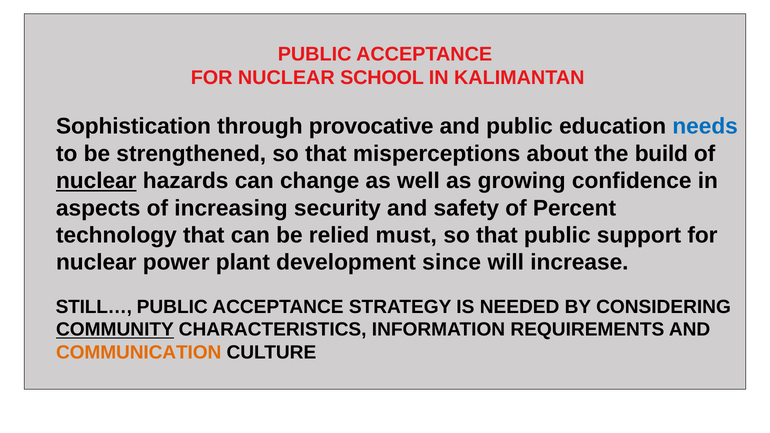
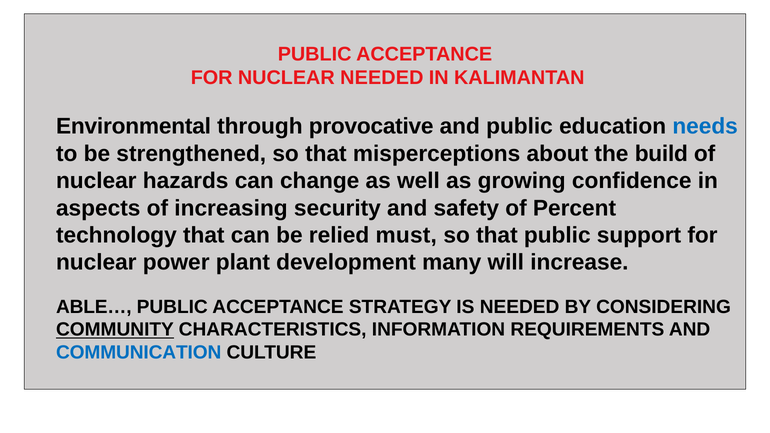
NUCLEAR SCHOOL: SCHOOL -> NEEDED
Sophistication: Sophistication -> Environmental
nuclear at (96, 181) underline: present -> none
since: since -> many
STILL…: STILL… -> ABLE…
COMMUNICATION colour: orange -> blue
